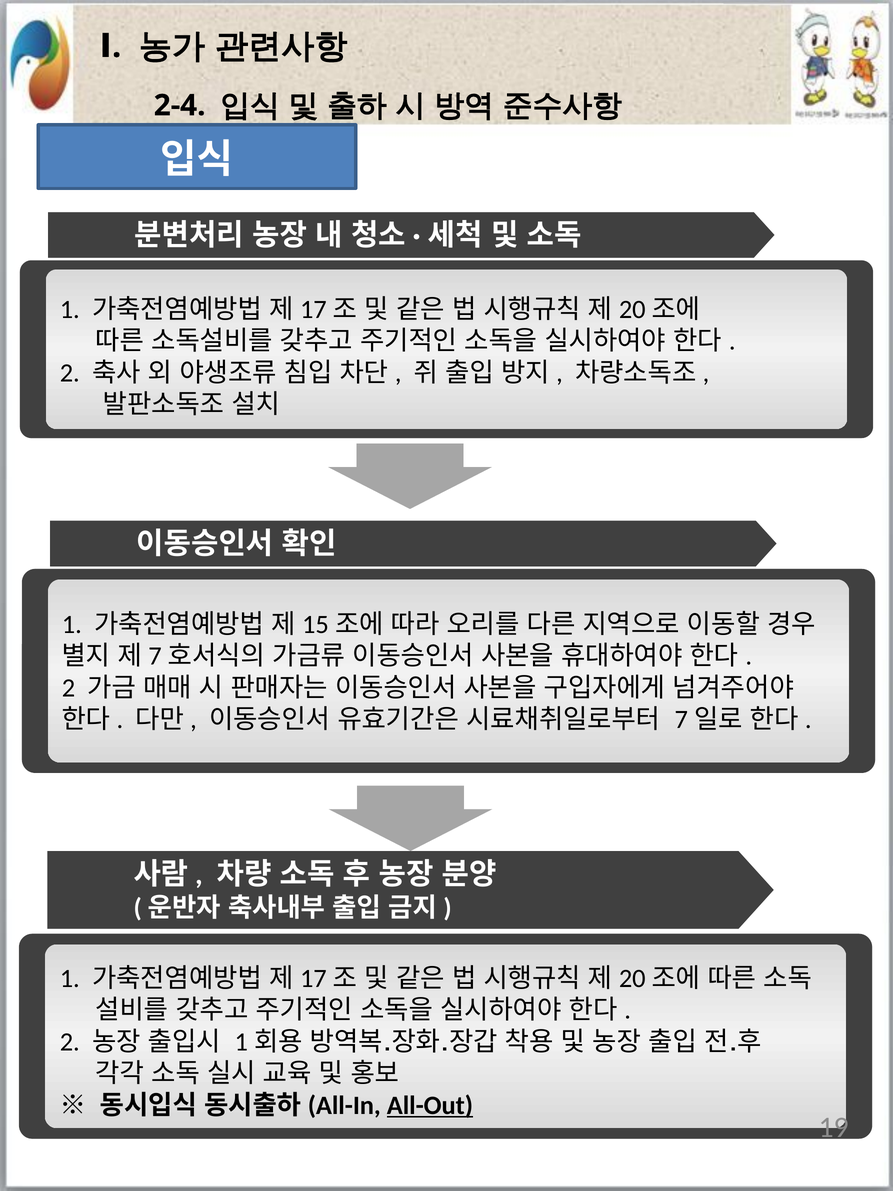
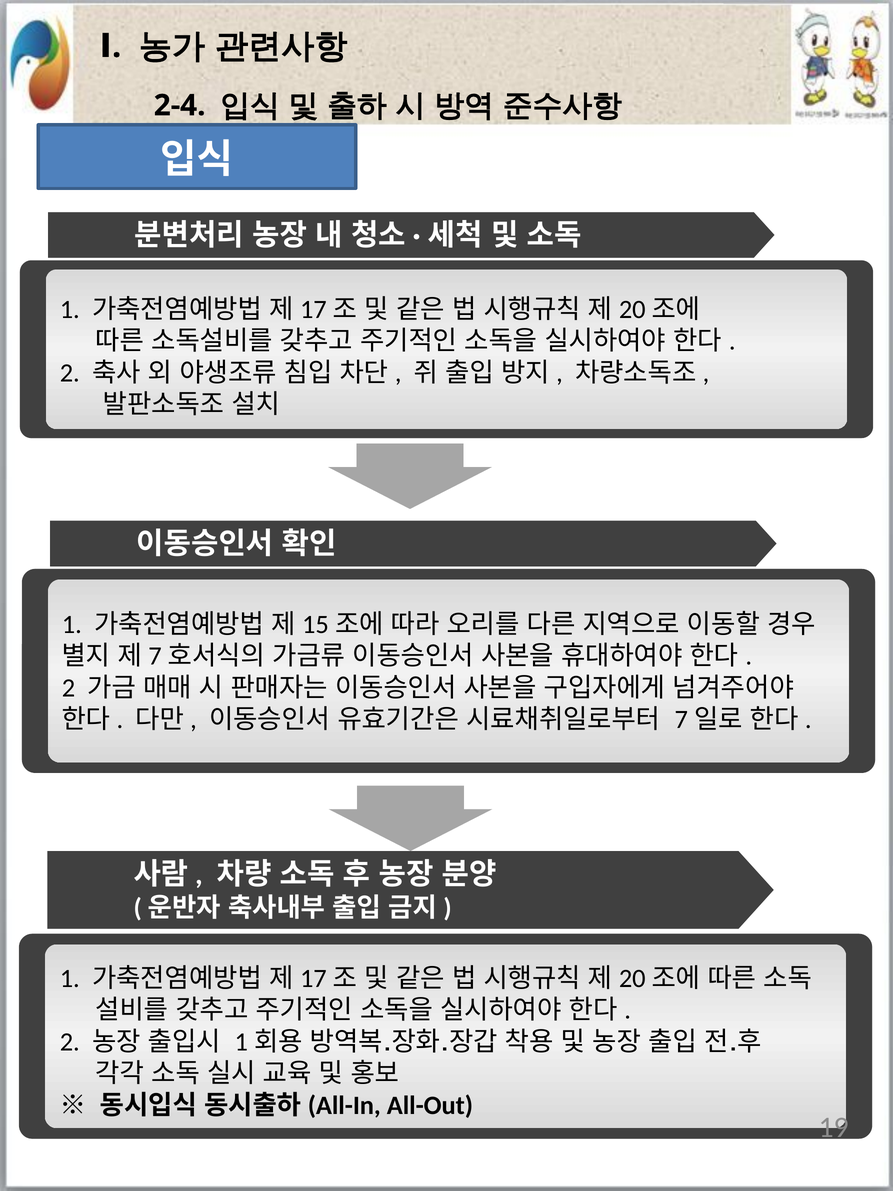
All-Out underline: present -> none
